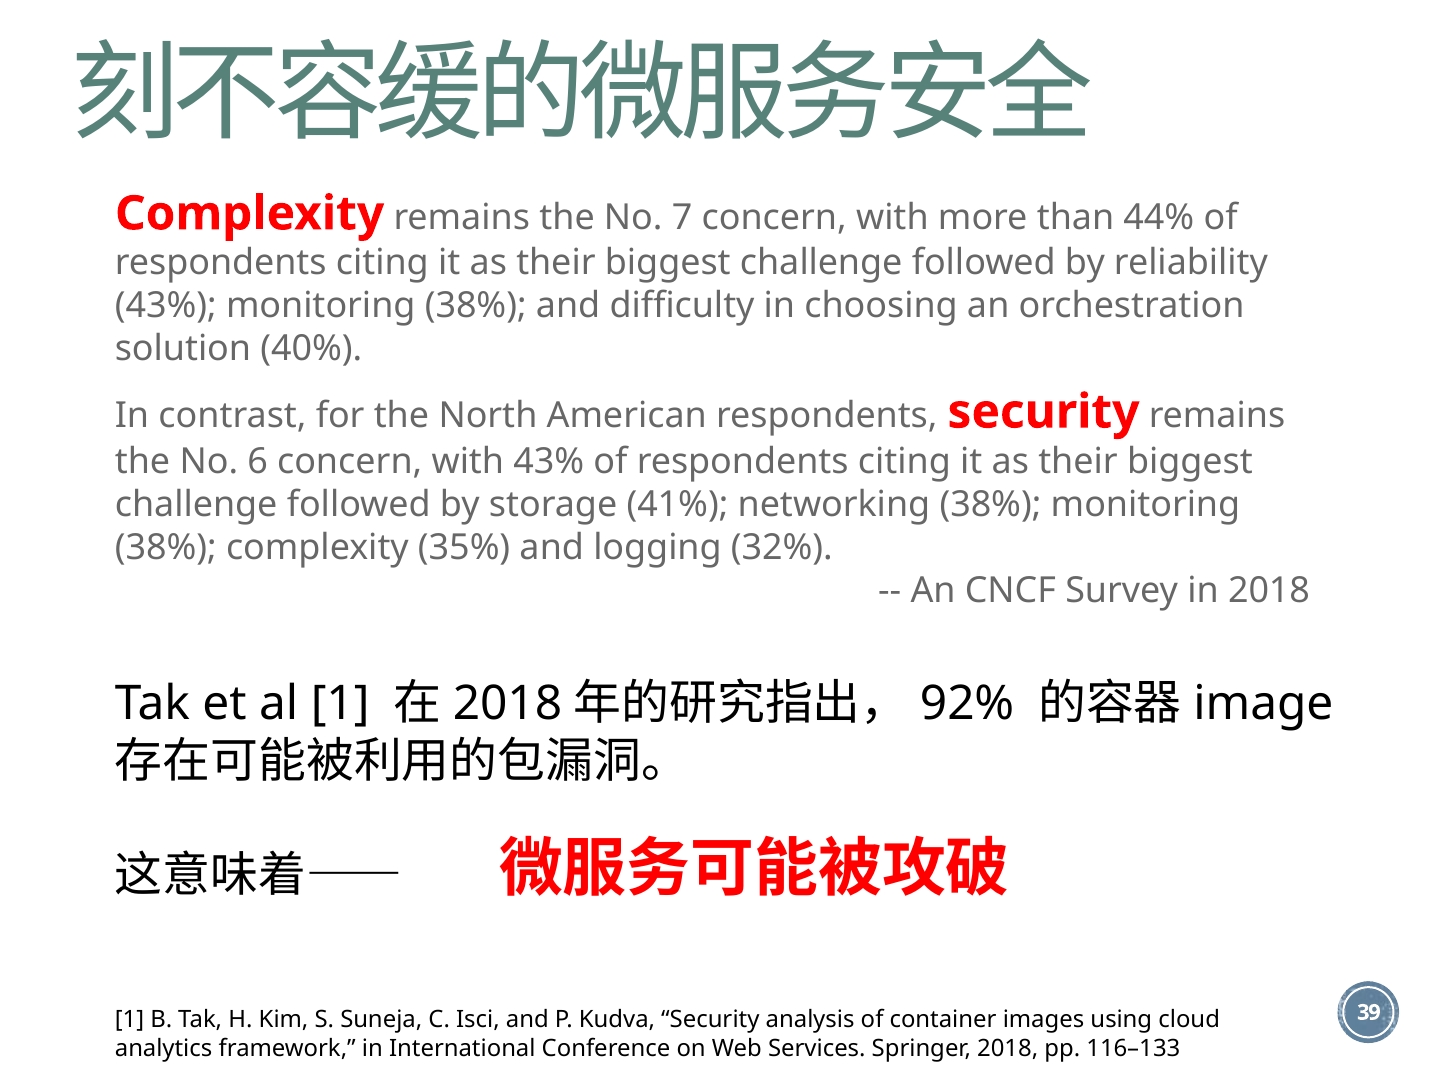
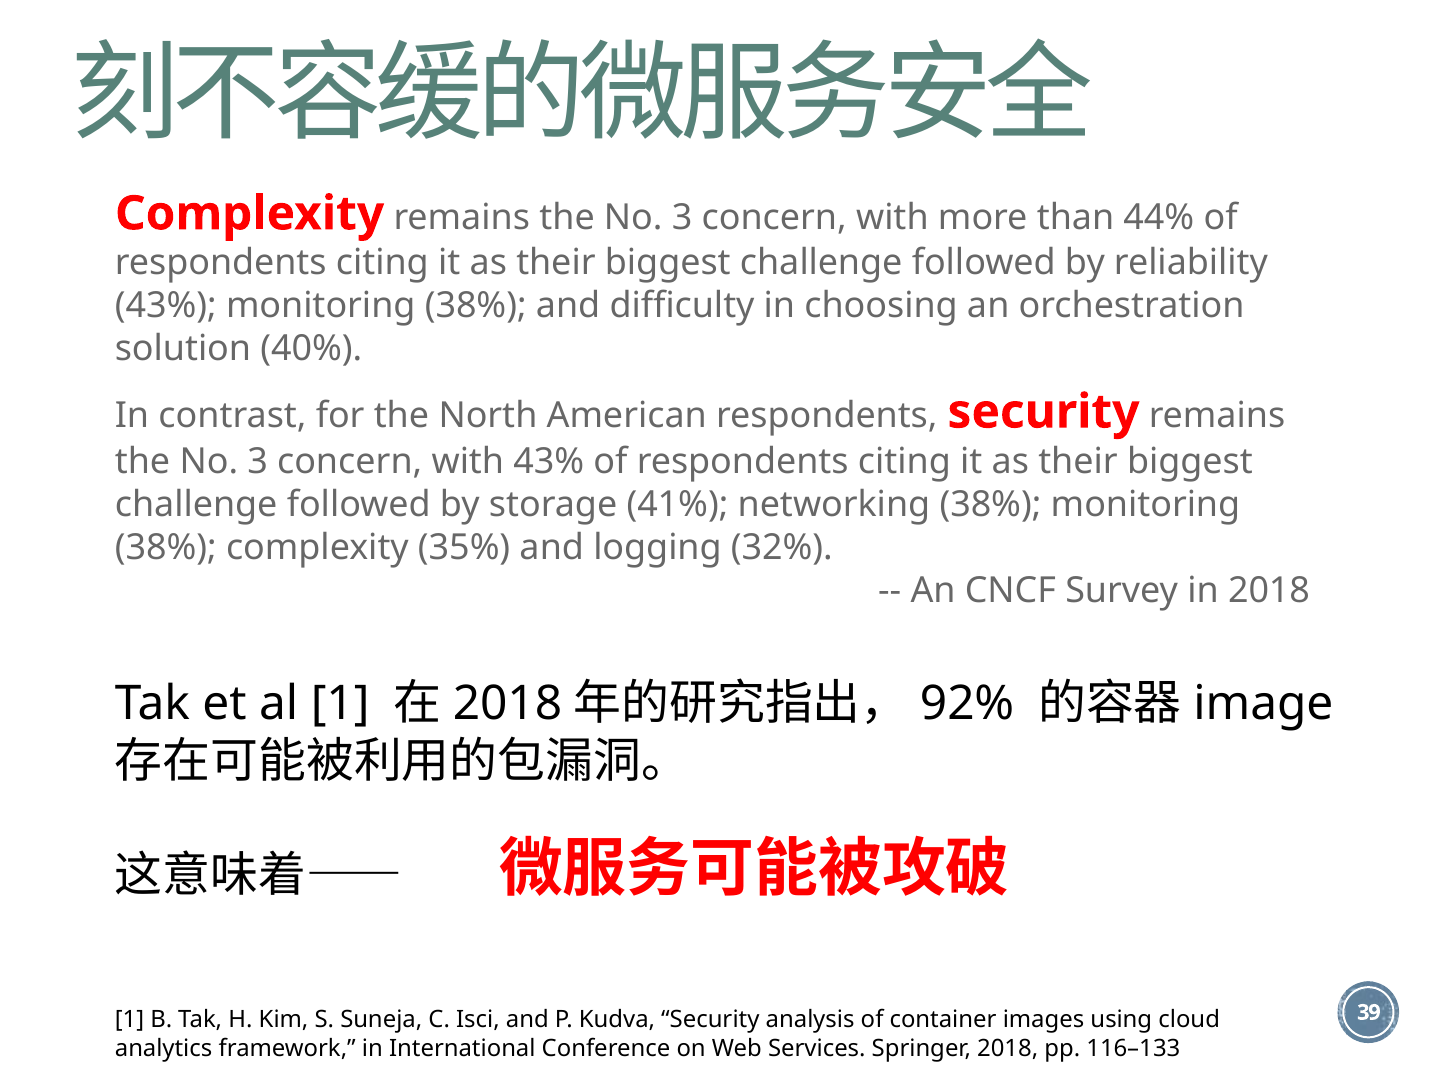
7 at (682, 218): 7 -> 3
6 at (258, 461): 6 -> 3
